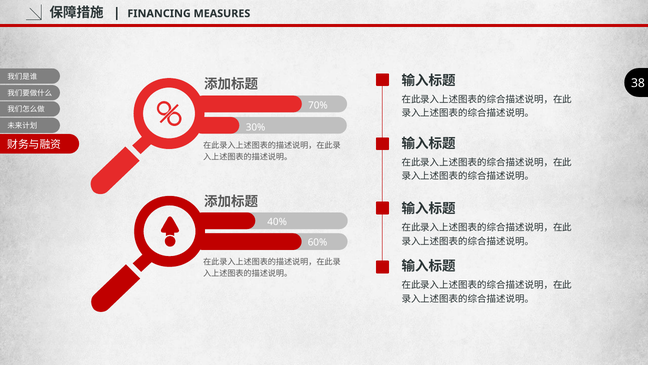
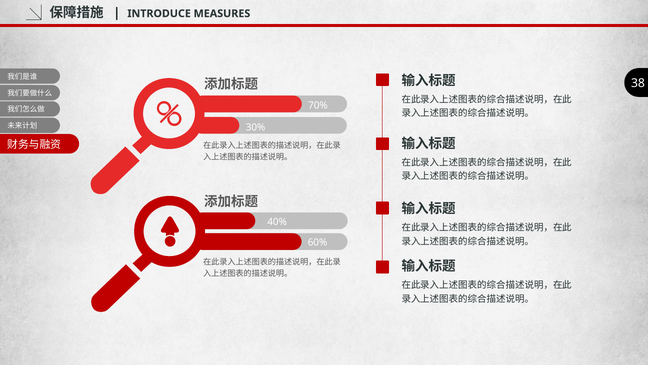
FINANCING: FINANCING -> INTRODUCE
